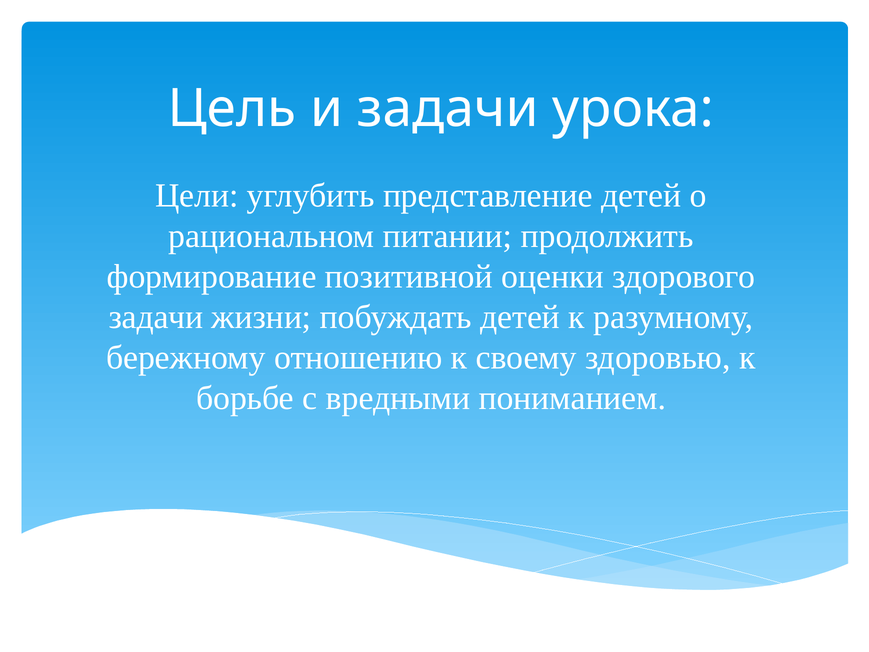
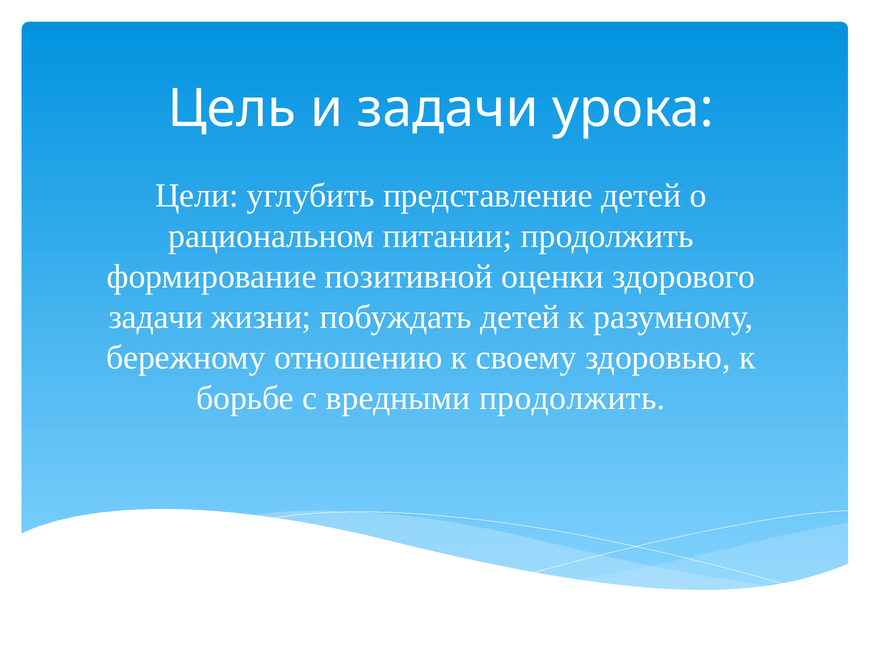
вредными пониманием: пониманием -> продолжить
